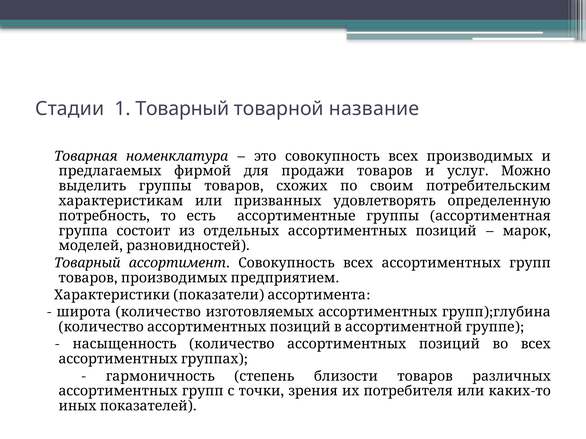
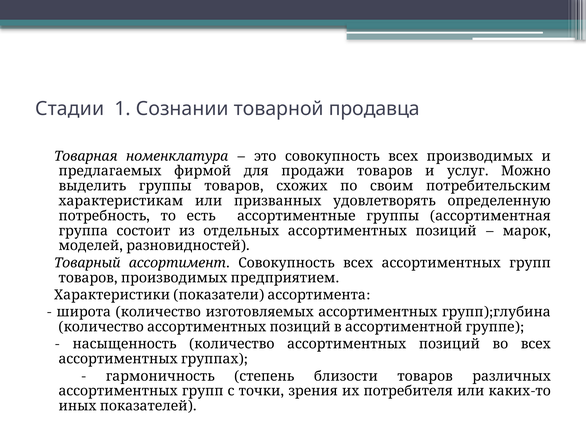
1 Товарный: Товарный -> Сознании
название: название -> продавца
